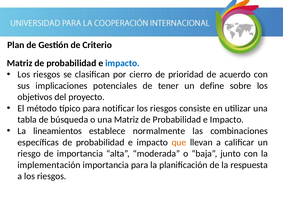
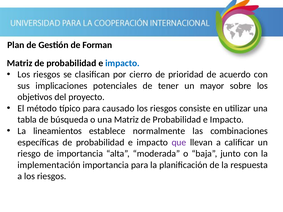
Criterio: Criterio -> Forman
define: define -> mayor
notificar: notificar -> causado
que colour: orange -> purple
